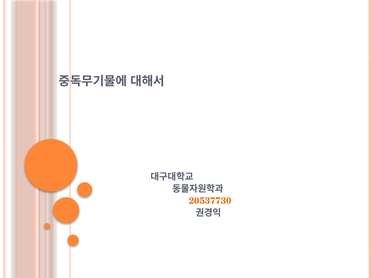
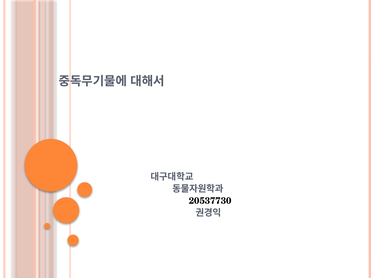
20537730 colour: orange -> black
